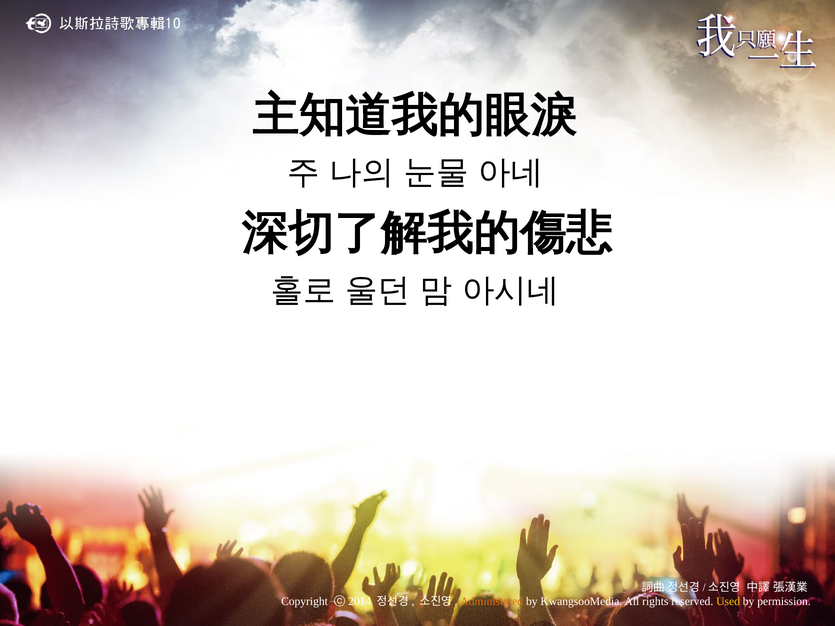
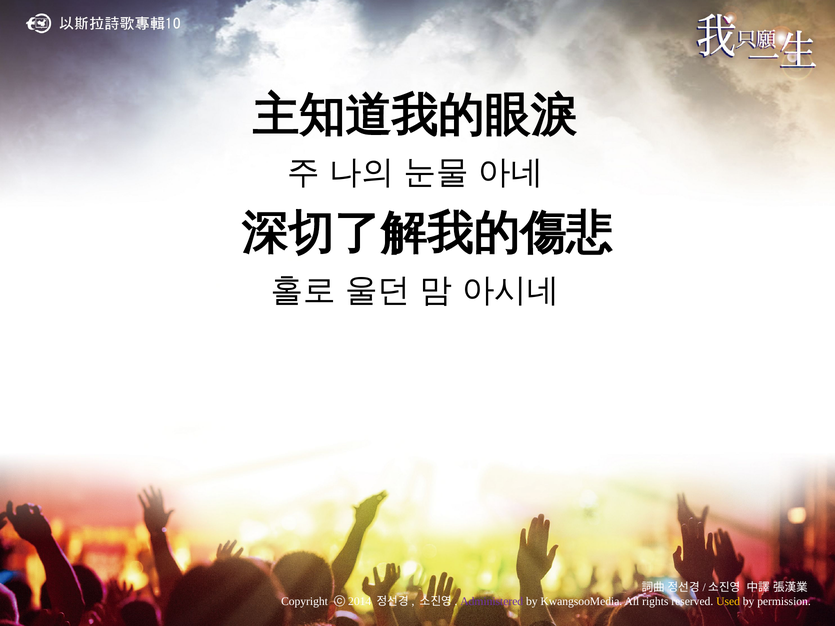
Administered colour: orange -> purple
